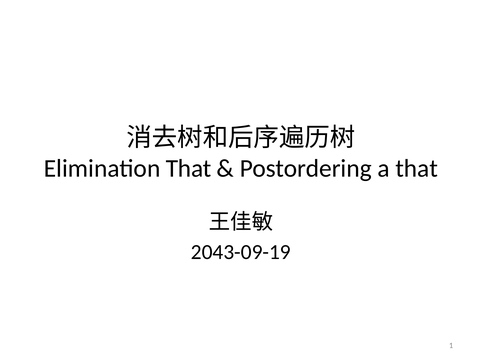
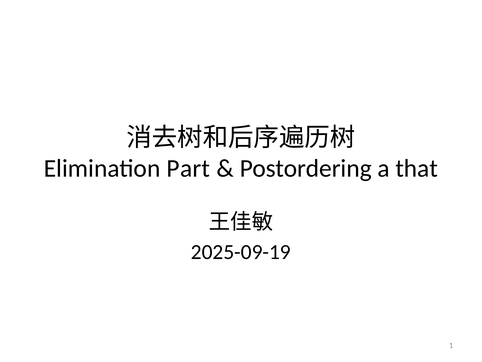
Elimination That: That -> Part
2043-09-19: 2043-09-19 -> 2025-09-19
